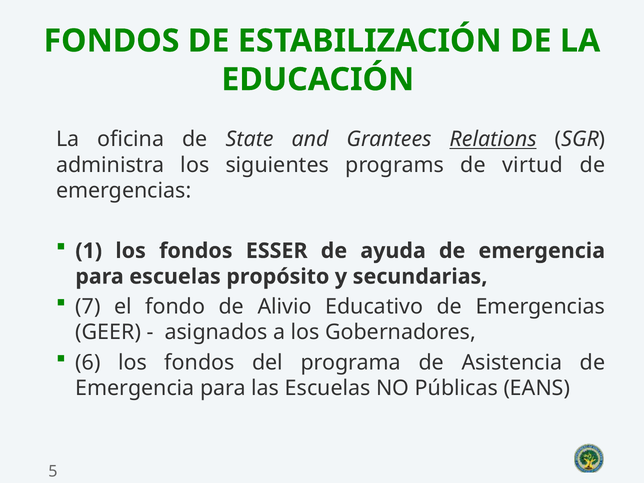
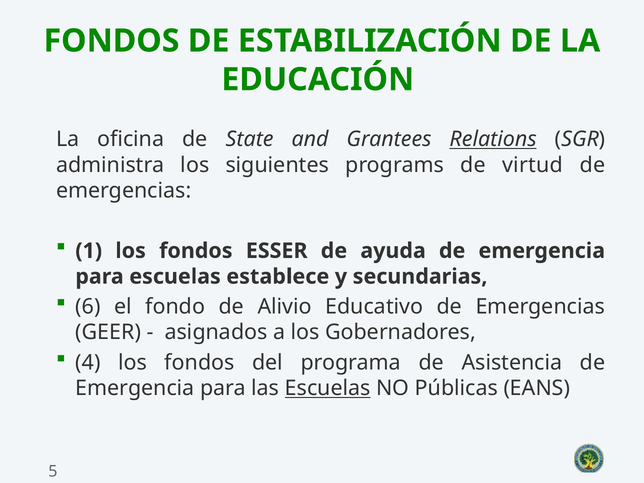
propósito: propósito -> establece
7: 7 -> 6
6: 6 -> 4
Escuelas at (328, 388) underline: none -> present
